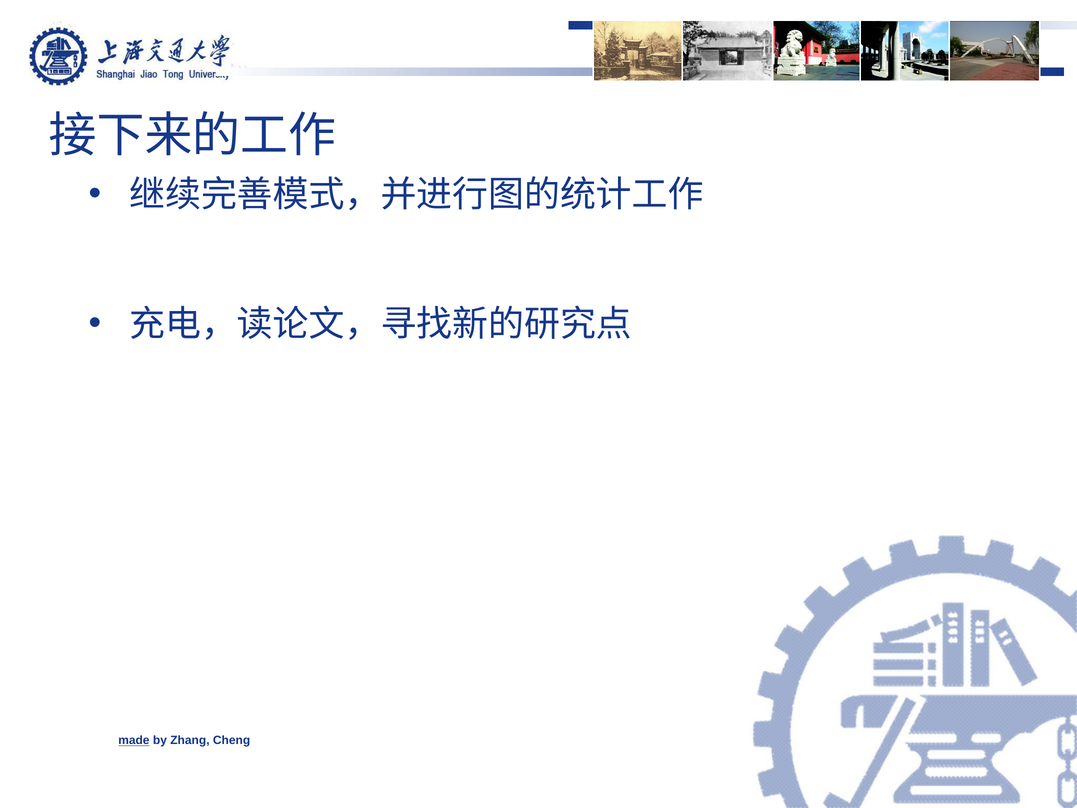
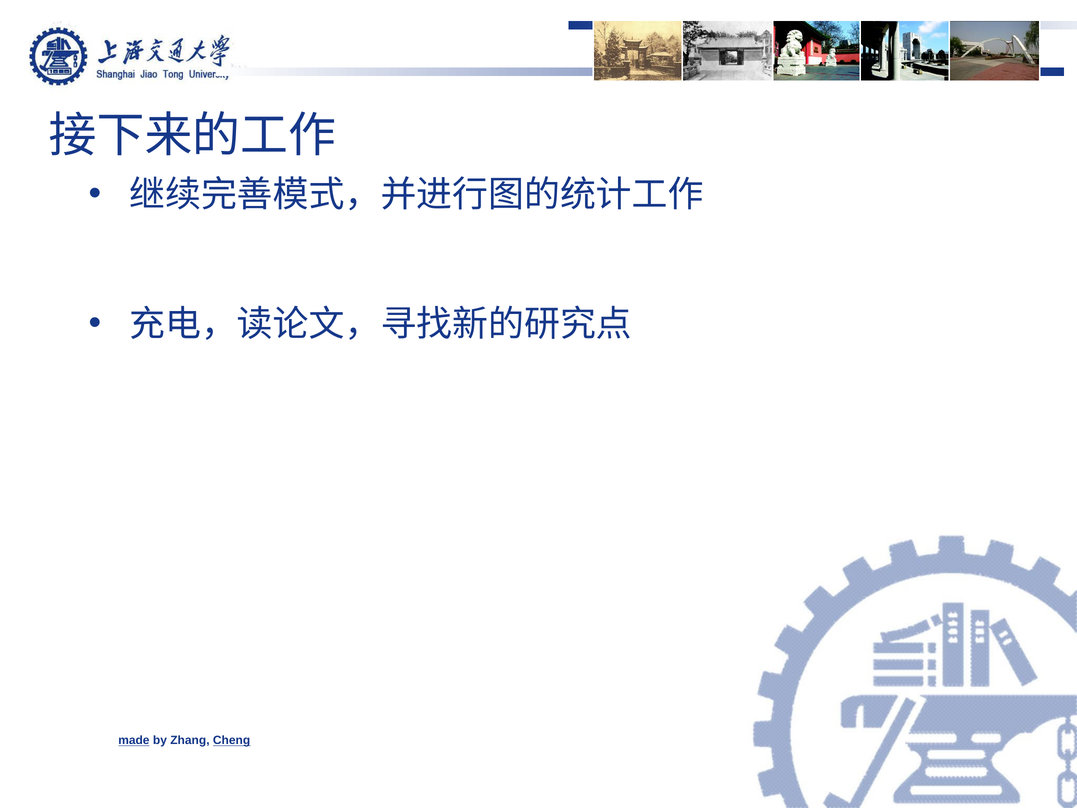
Cheng underline: none -> present
